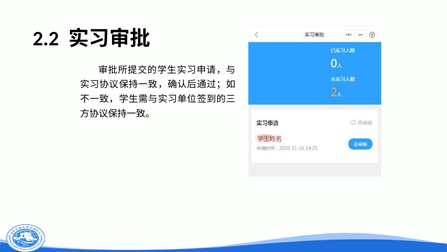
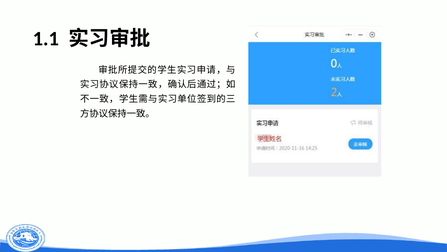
2.2: 2.2 -> 1.1
